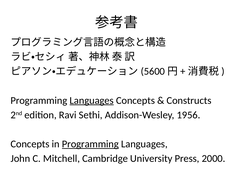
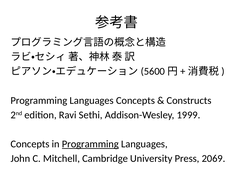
Languages at (92, 100) underline: present -> none
1956: 1956 -> 1999
2000: 2000 -> 2069
